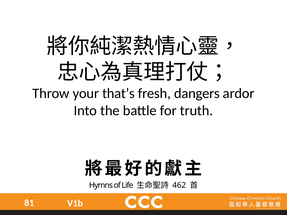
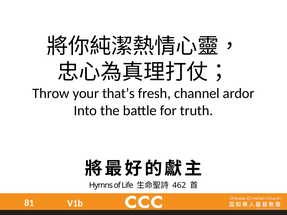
dangers: dangers -> channel
